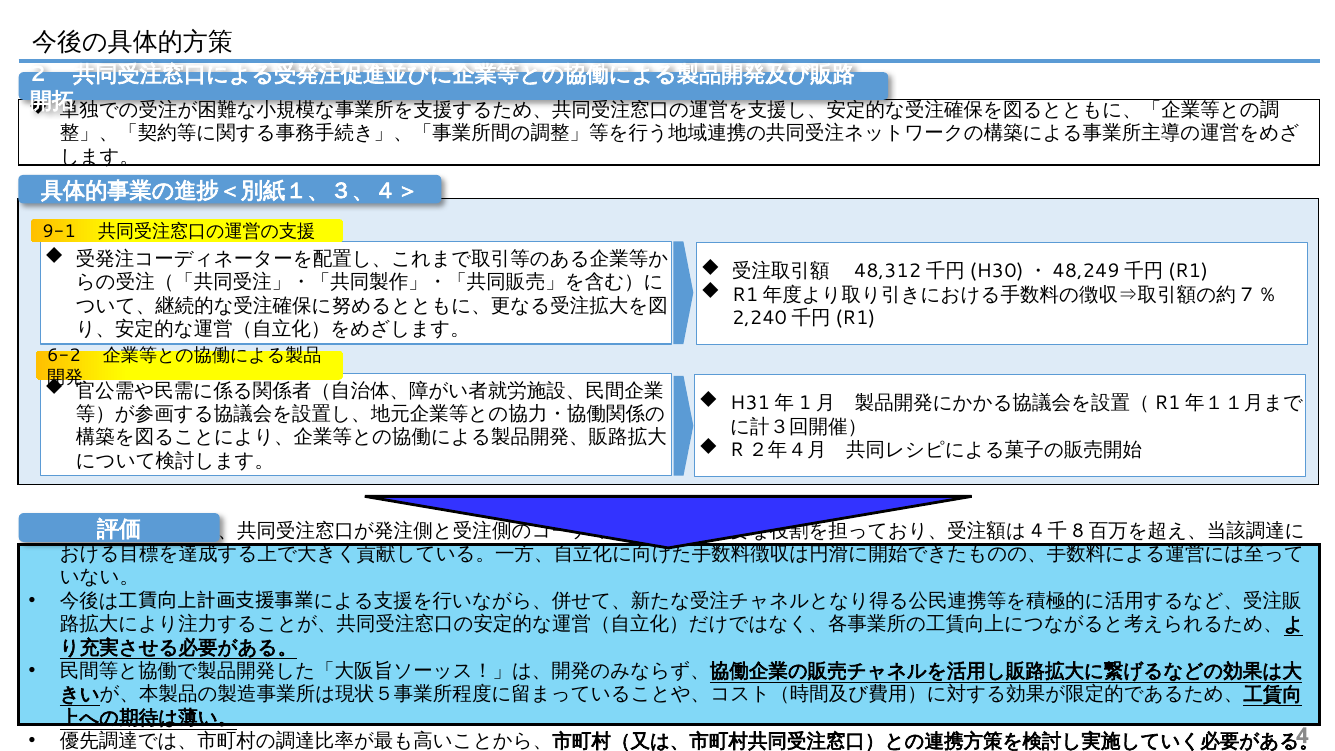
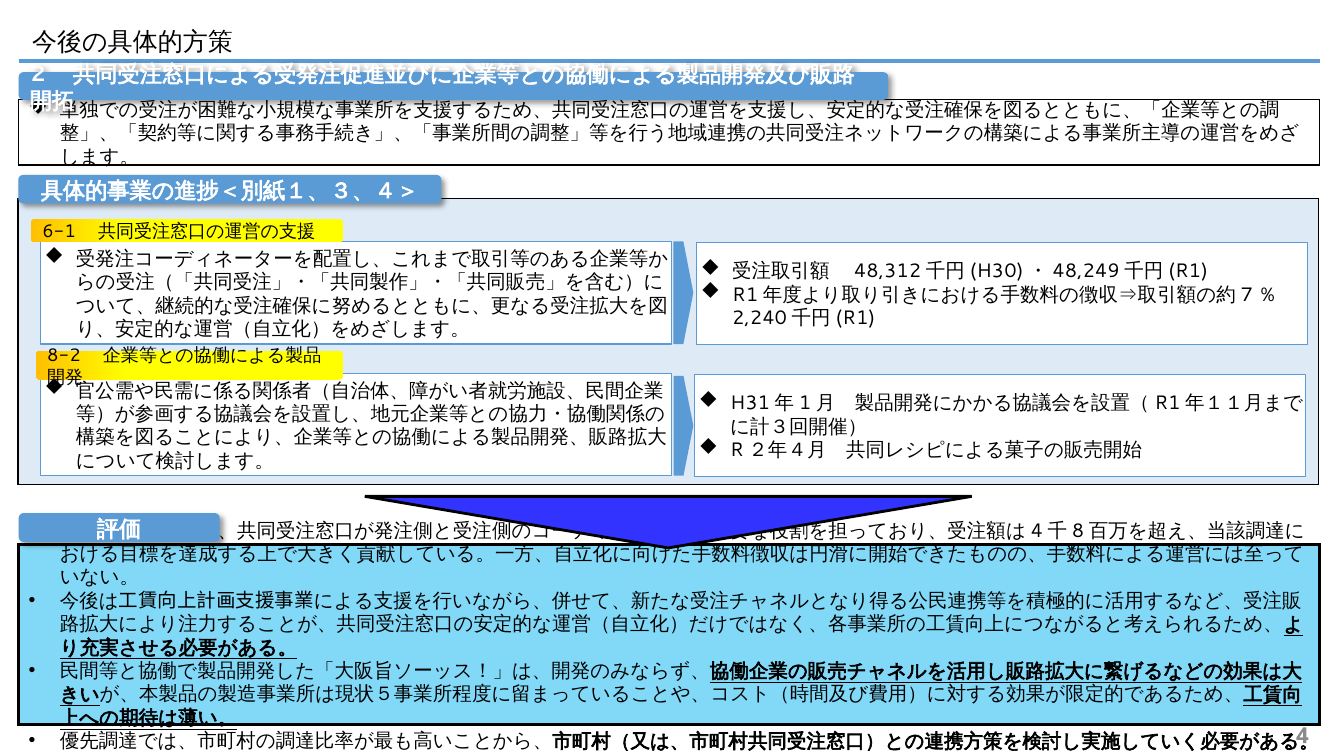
9-1: 9-1 -> 6-1
6-2: 6-2 -> 8-2
